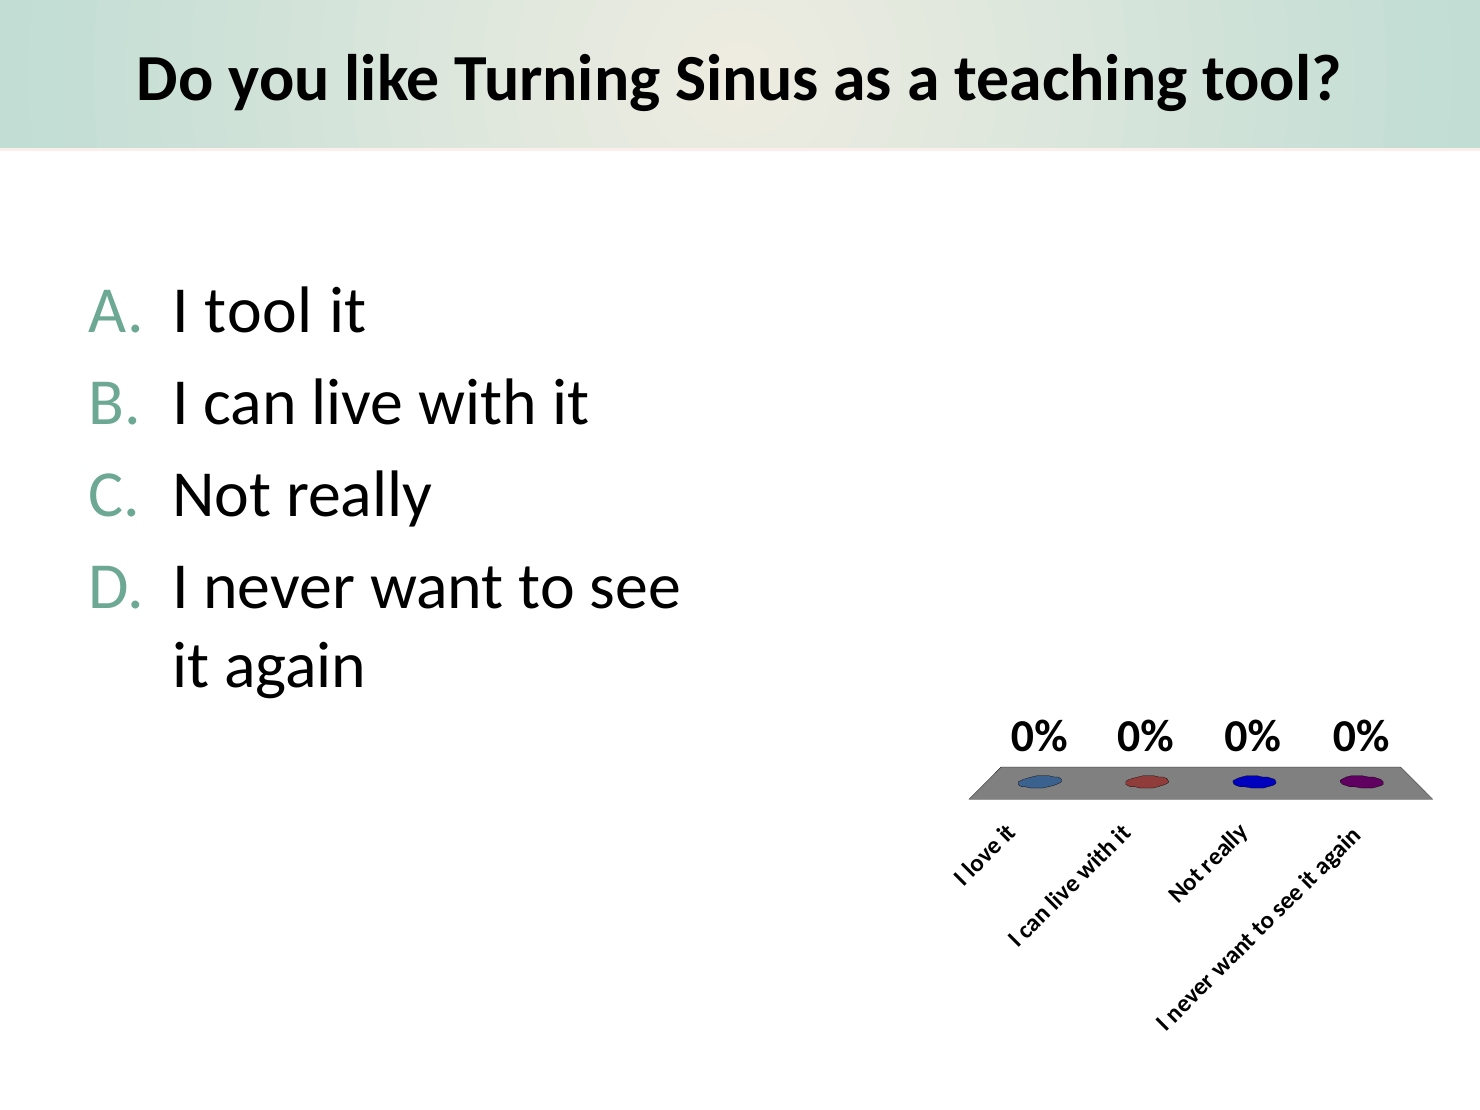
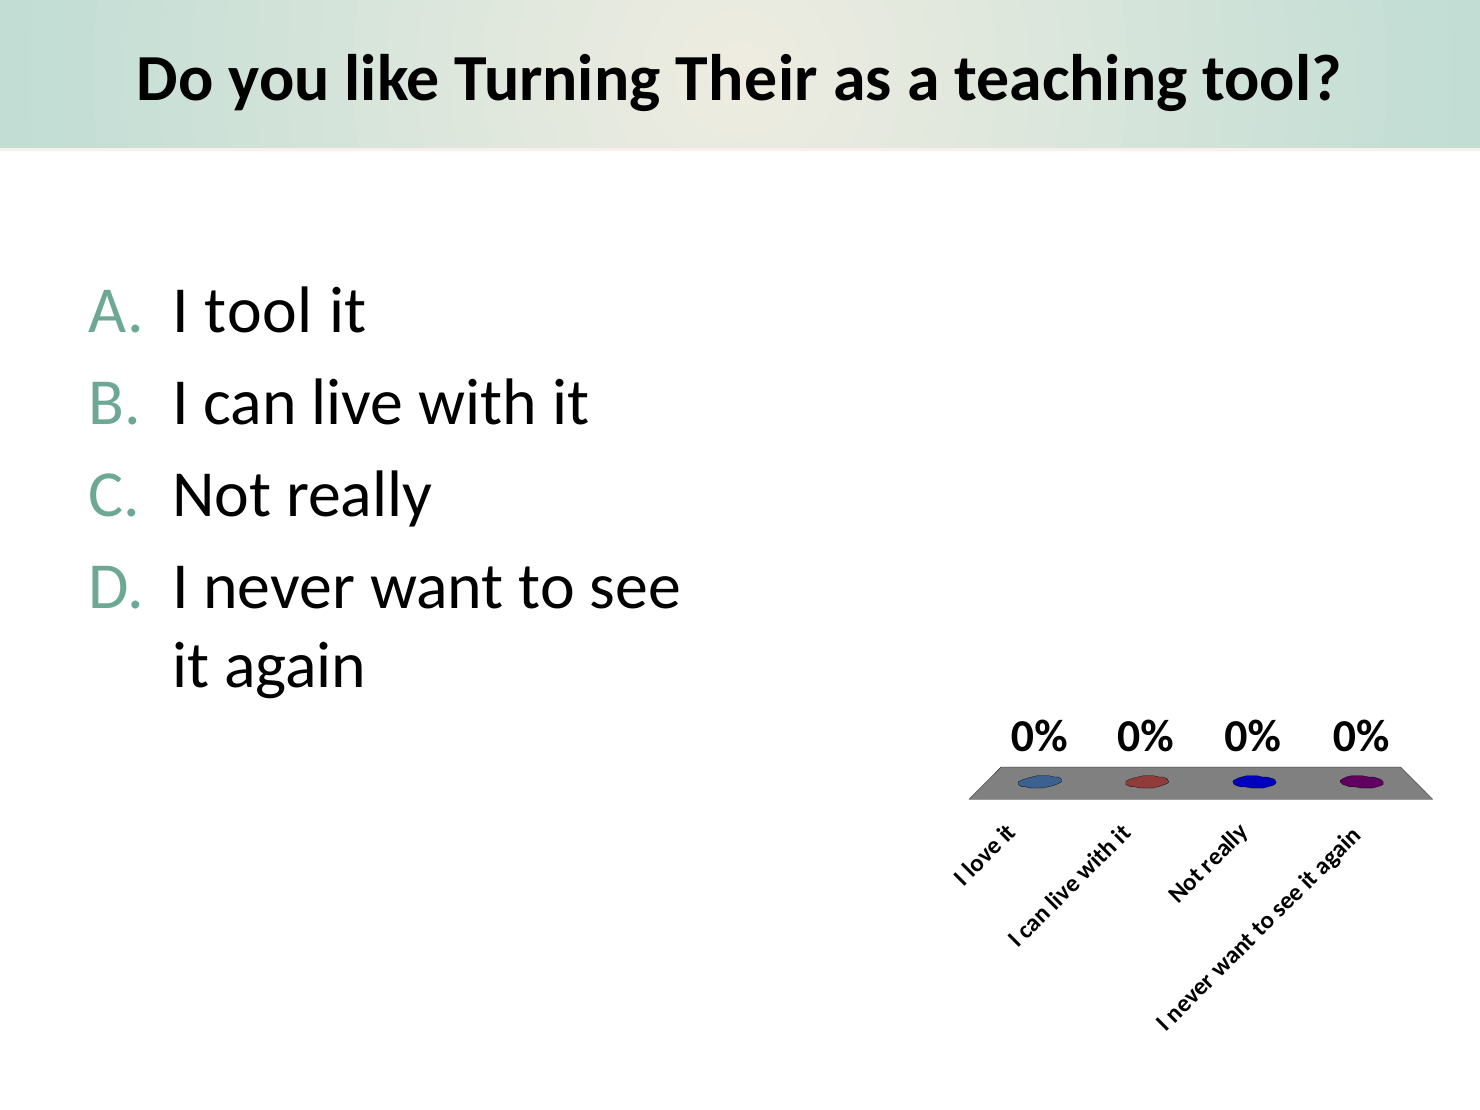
Sinus: Sinus -> Their
